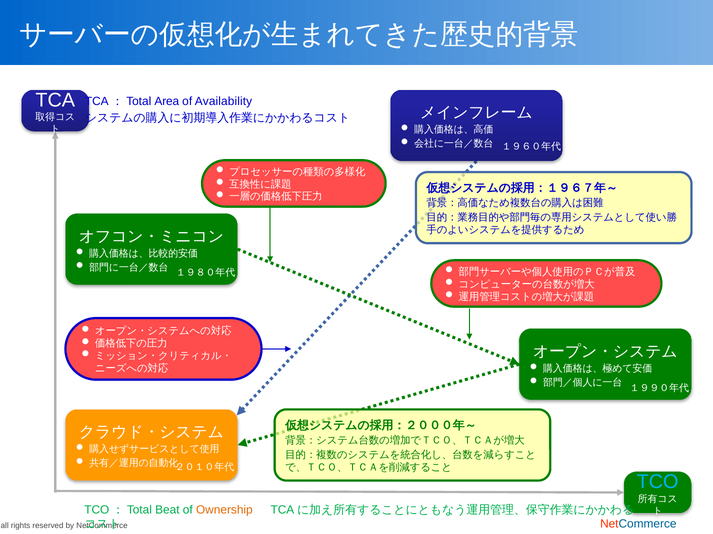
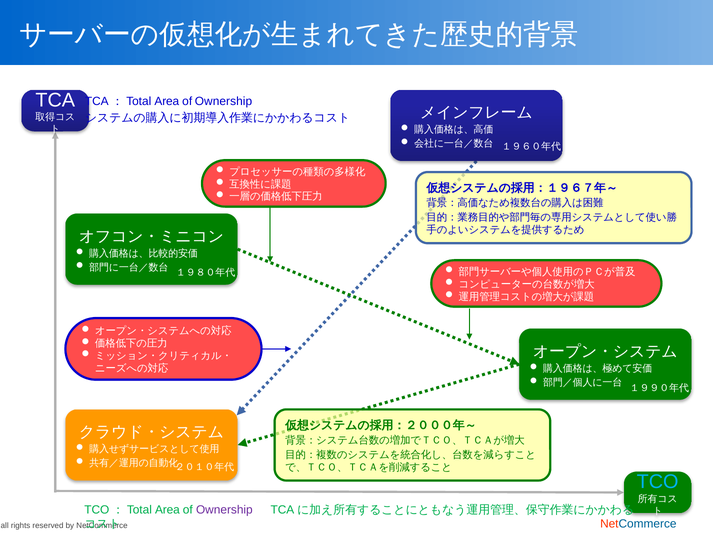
Availability at (223, 101): Availability -> Ownership
TCO：Total Beat: Beat -> Area
Ownership at (224, 511) colour: orange -> purple
